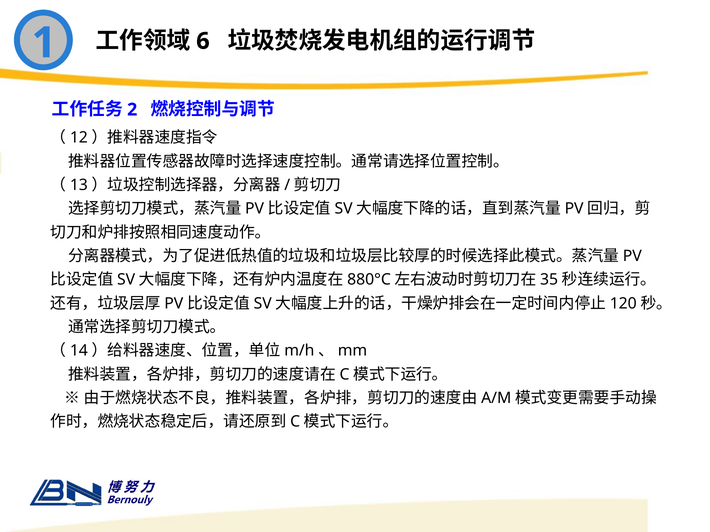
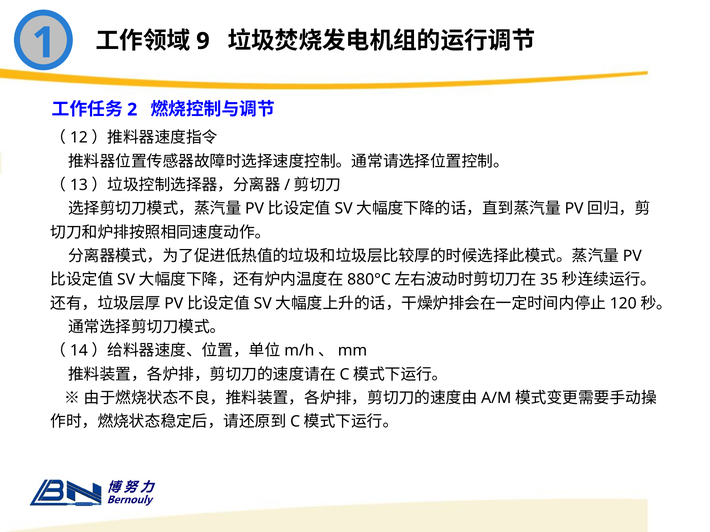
6: 6 -> 9
